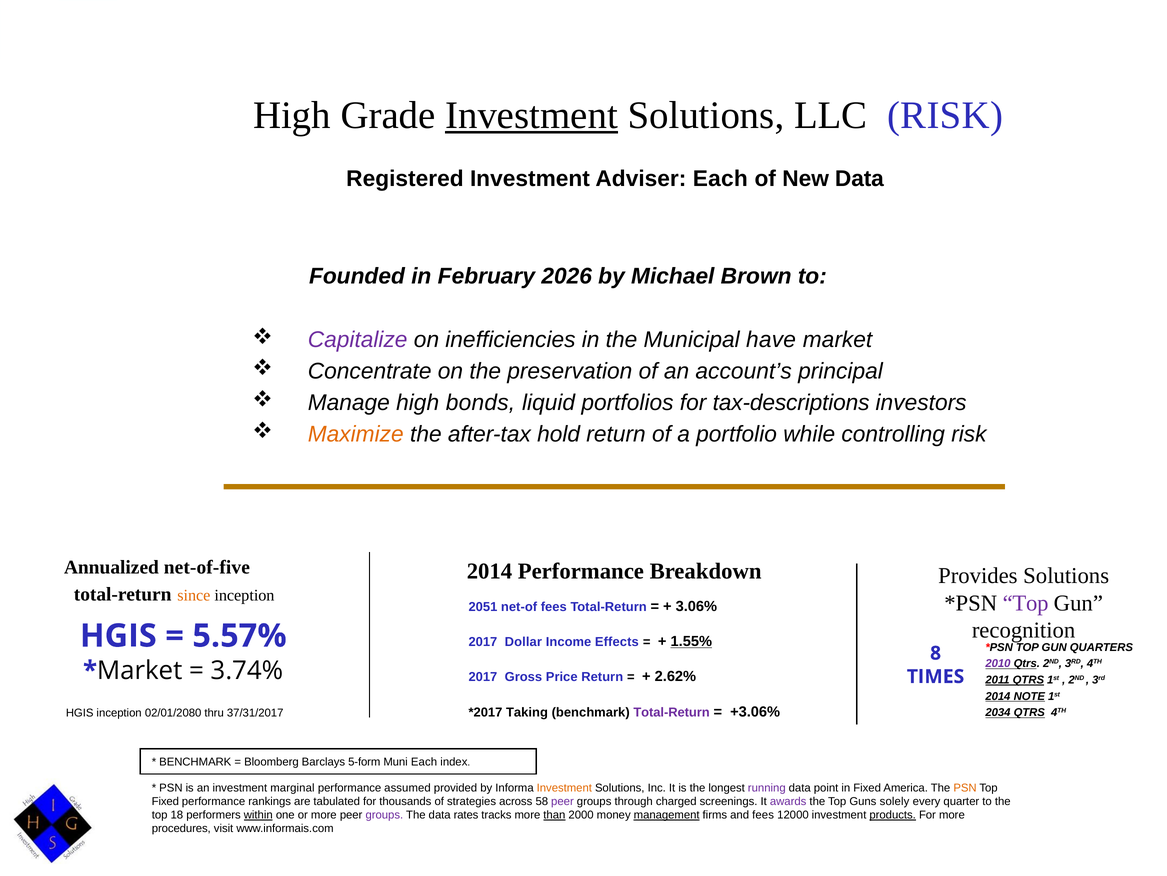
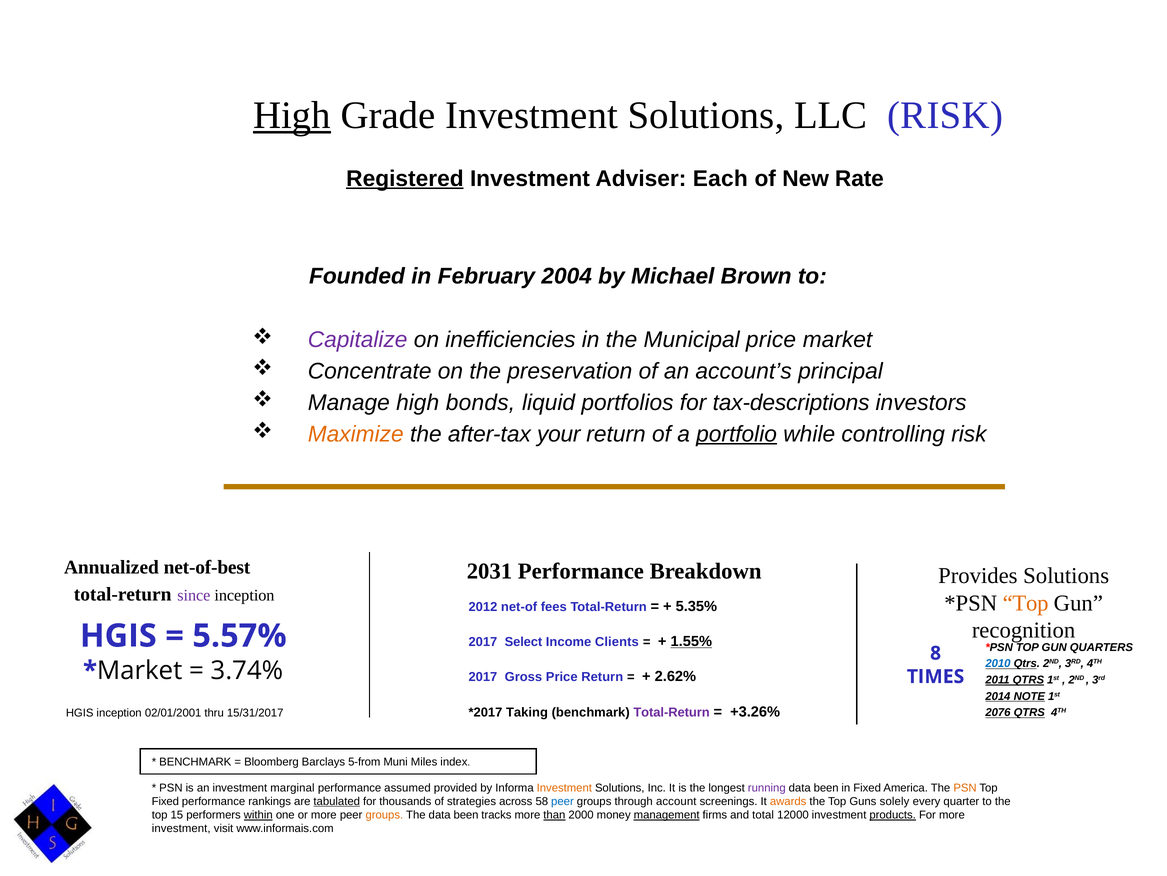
High at (292, 115) underline: none -> present
Investment at (531, 115) underline: present -> none
Registered underline: none -> present
New Data: Data -> Rate
2026: 2026 -> 2004
Municipal have: have -> price
hold: hold -> your
portfolio underline: none -> present
net-of-five: net-of-five -> net-of-best
2014 at (489, 571): 2014 -> 2031
since colour: orange -> purple
Top at (1026, 603) colour: purple -> orange
2051: 2051 -> 2012
3.06%: 3.06% -> 5.35%
Dollar: Dollar -> Select
Effects: Effects -> Clients
2010 colour: purple -> blue
+3.06%: +3.06% -> +3.26%
2034: 2034 -> 2076
02/01/2080: 02/01/2080 -> 02/01/2001
37/31/2017: 37/31/2017 -> 15/31/2017
5-form: 5-form -> 5-from
Muni Each: Each -> Miles
point at (826, 787): point -> been
tabulated underline: none -> present
peer at (562, 801) colour: purple -> blue
charged: charged -> account
awards colour: purple -> orange
18: 18 -> 15
groups at (384, 814) colour: purple -> orange
The data rates: rates -> been
and fees: fees -> total
procedures at (181, 828): procedures -> investment
